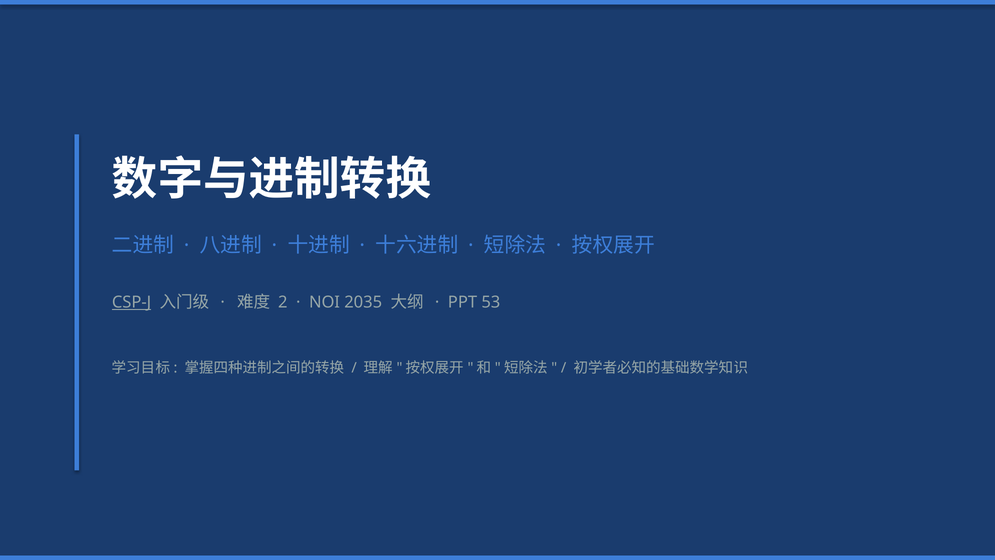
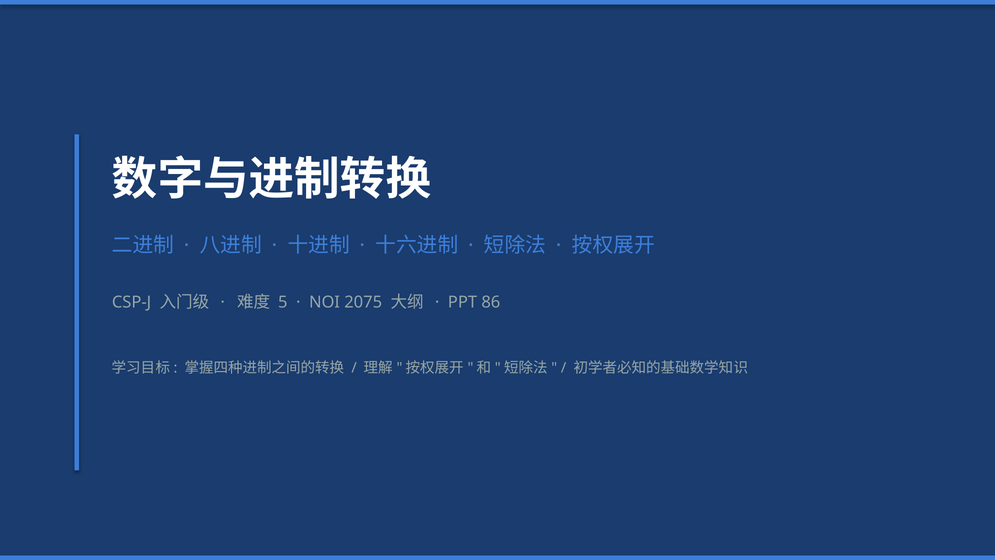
CSP-J underline: present -> none
2: 2 -> 5
2035: 2035 -> 2075
53: 53 -> 86
